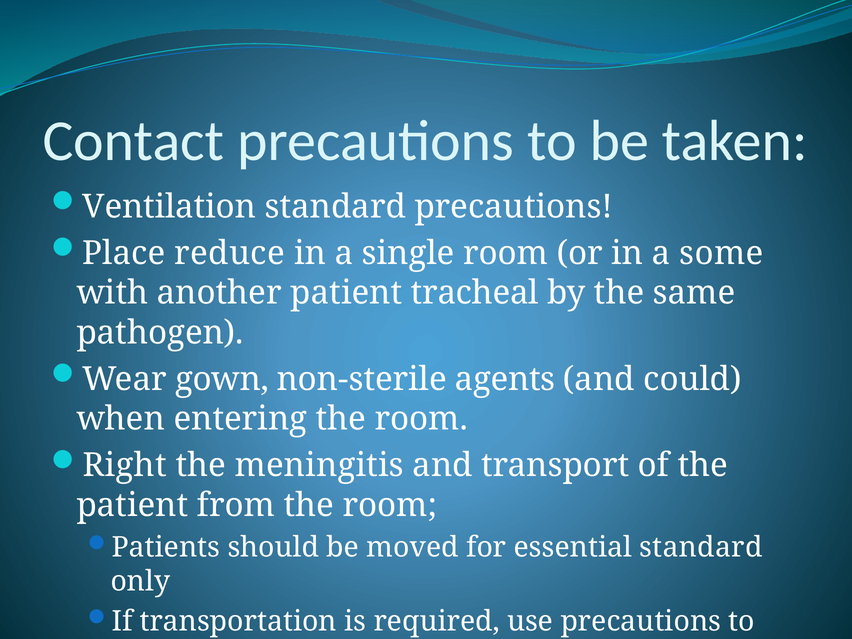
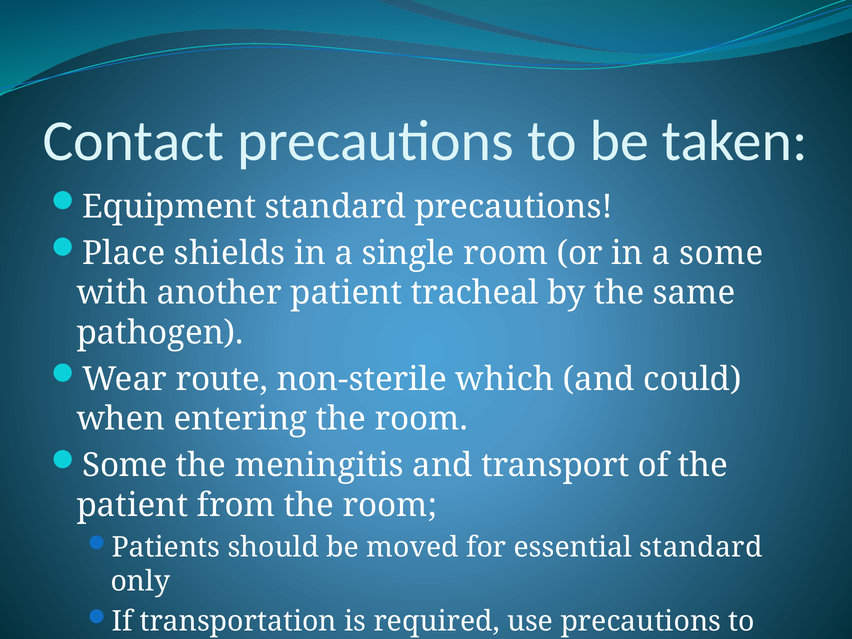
Ventilation: Ventilation -> Equipment
reduce: reduce -> shields
gown: gown -> route
agents: agents -> which
Right at (125, 465): Right -> Some
